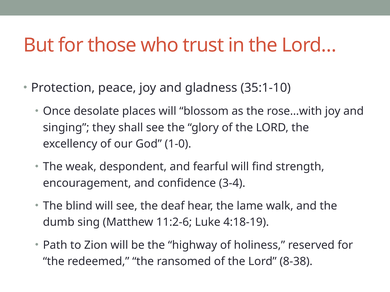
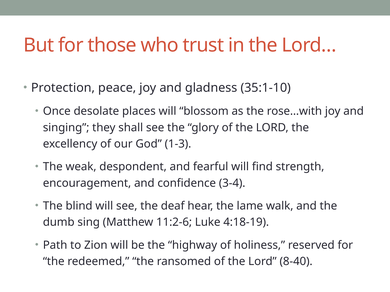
1-0: 1-0 -> 1-3
8-38: 8-38 -> 8-40
